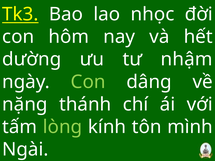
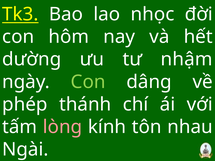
nặng: nặng -> phép
lòng colour: light green -> pink
mình: mình -> nhau
